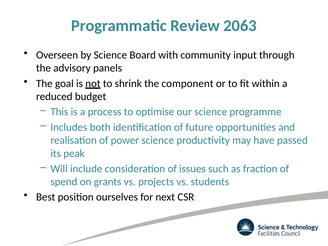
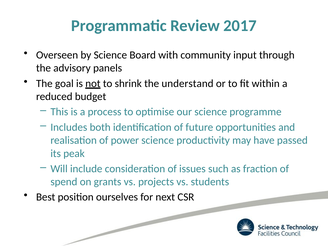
2063: 2063 -> 2017
component: component -> understand
